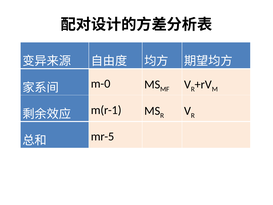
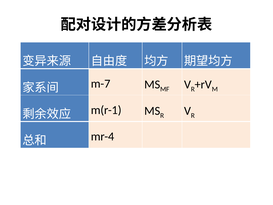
m-0: m-0 -> m-7
mr-5: mr-5 -> mr-4
